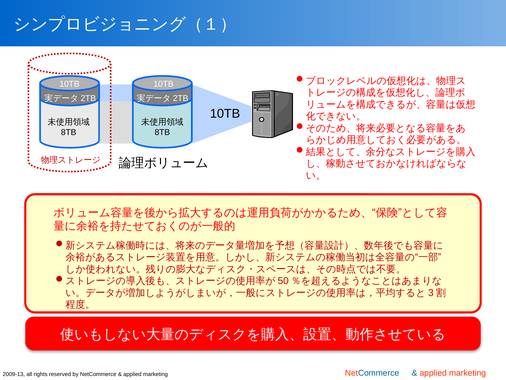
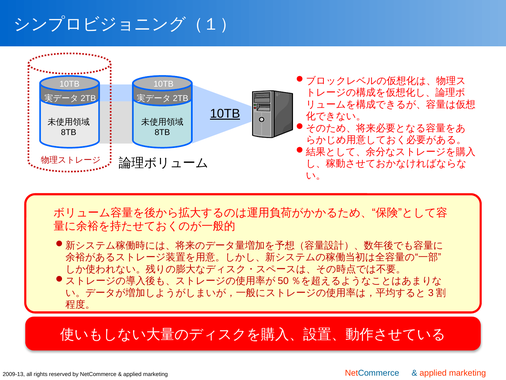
10TB at (225, 114) underline: none -> present
